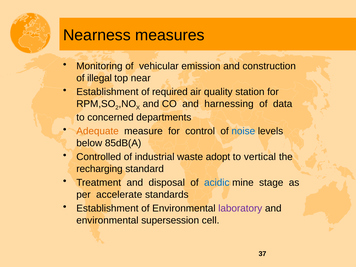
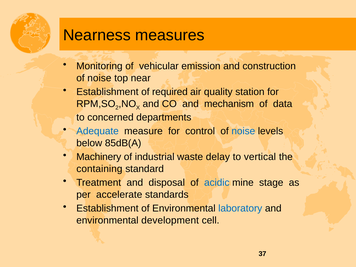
illegal at (99, 78): illegal -> noise
harnessing: harnessing -> mechanism
Adequate colour: orange -> blue
Controlled: Controlled -> Machinery
adopt: adopt -> delay
recharging: recharging -> containing
laboratory colour: purple -> blue
supersession: supersession -> development
